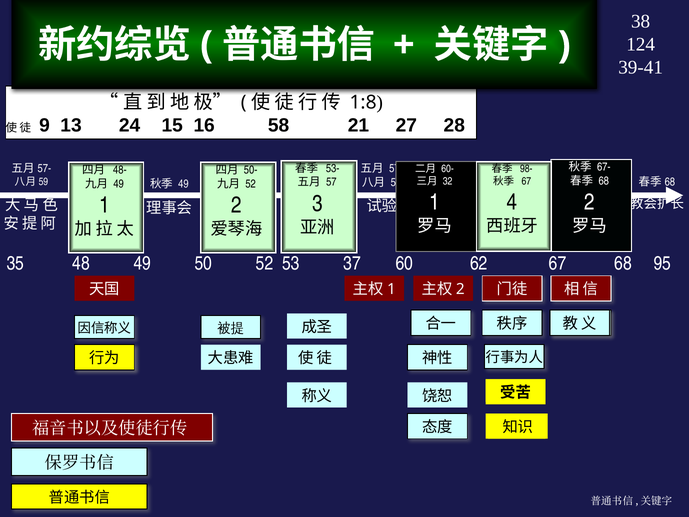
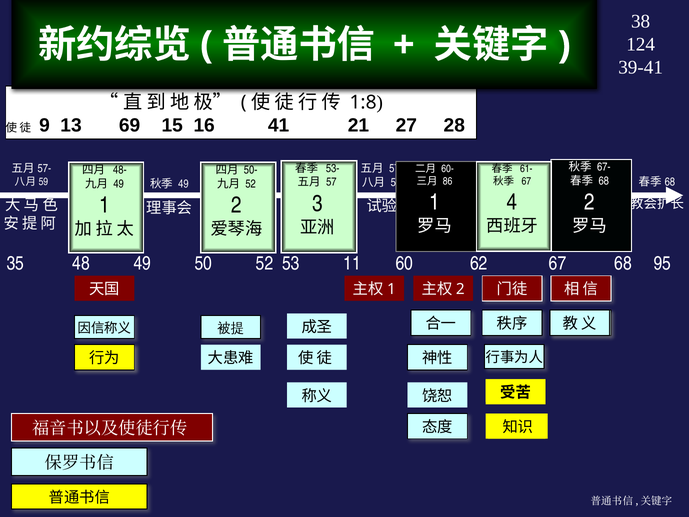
24: 24 -> 69
58: 58 -> 41
98-: 98- -> 61-
32: 32 -> 86
37: 37 -> 11
